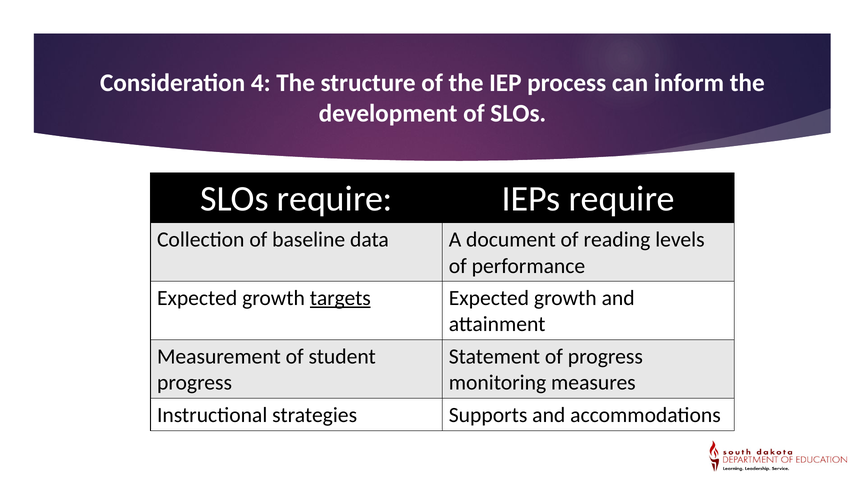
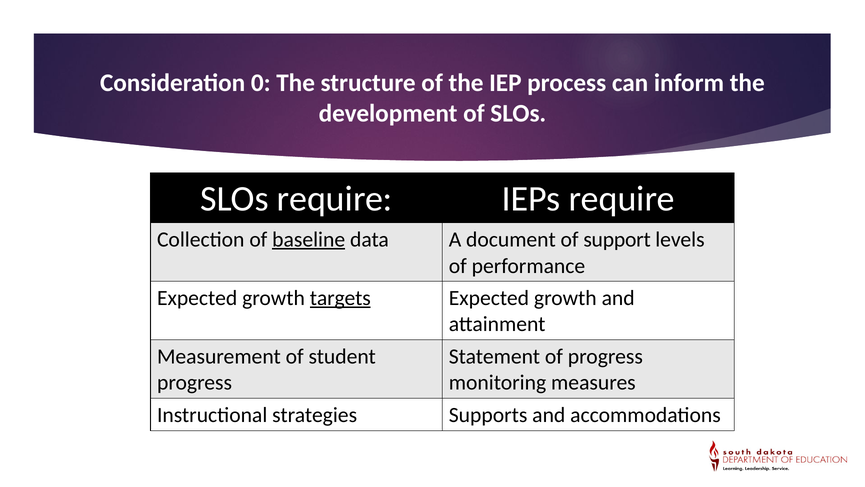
4: 4 -> 0
baseline underline: none -> present
reading: reading -> support
